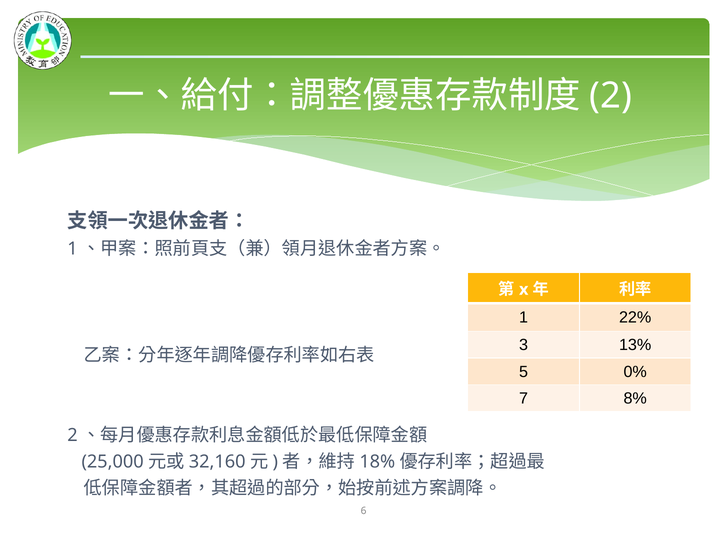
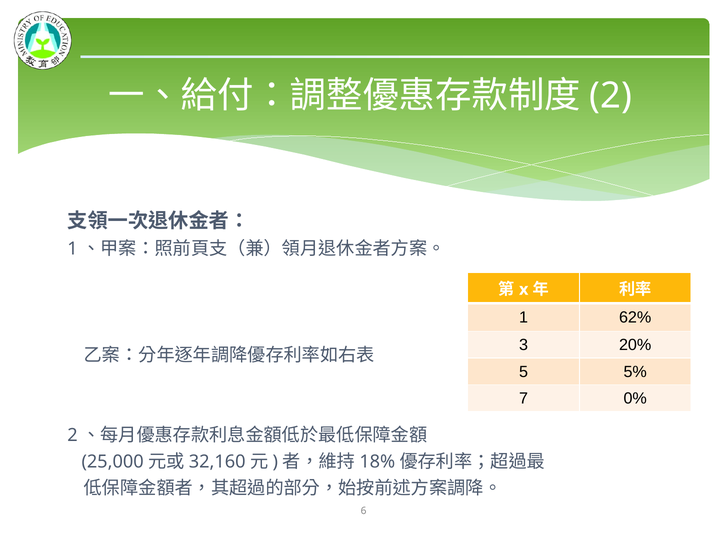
22%: 22% -> 62%
13%: 13% -> 20%
0%: 0% -> 5%
8%: 8% -> 0%
